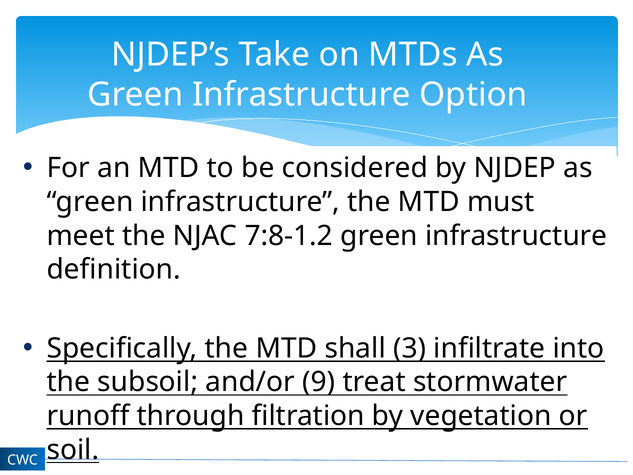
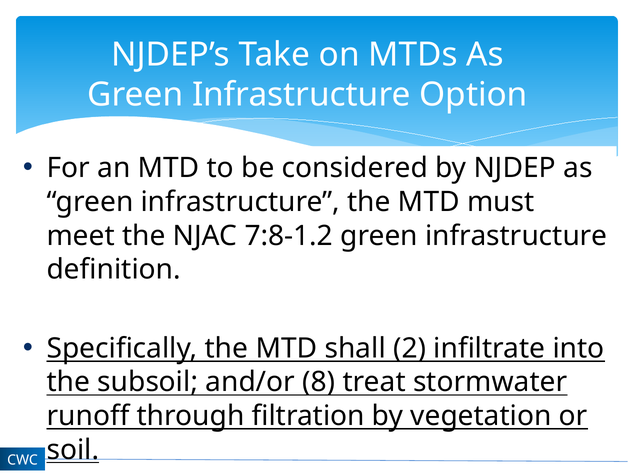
3: 3 -> 2
9: 9 -> 8
